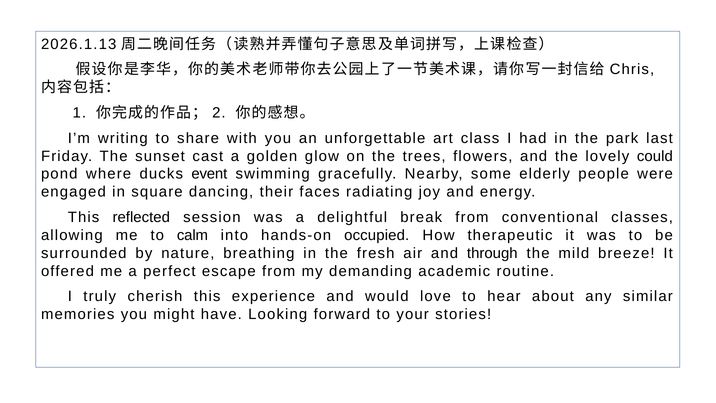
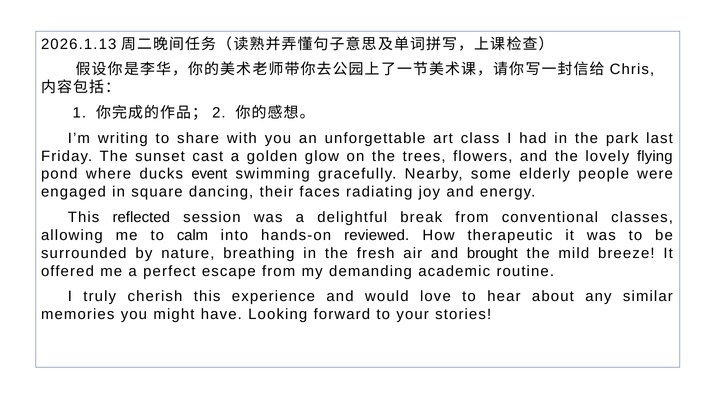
could: could -> flying
occupied: occupied -> reviewed
through: through -> brought
